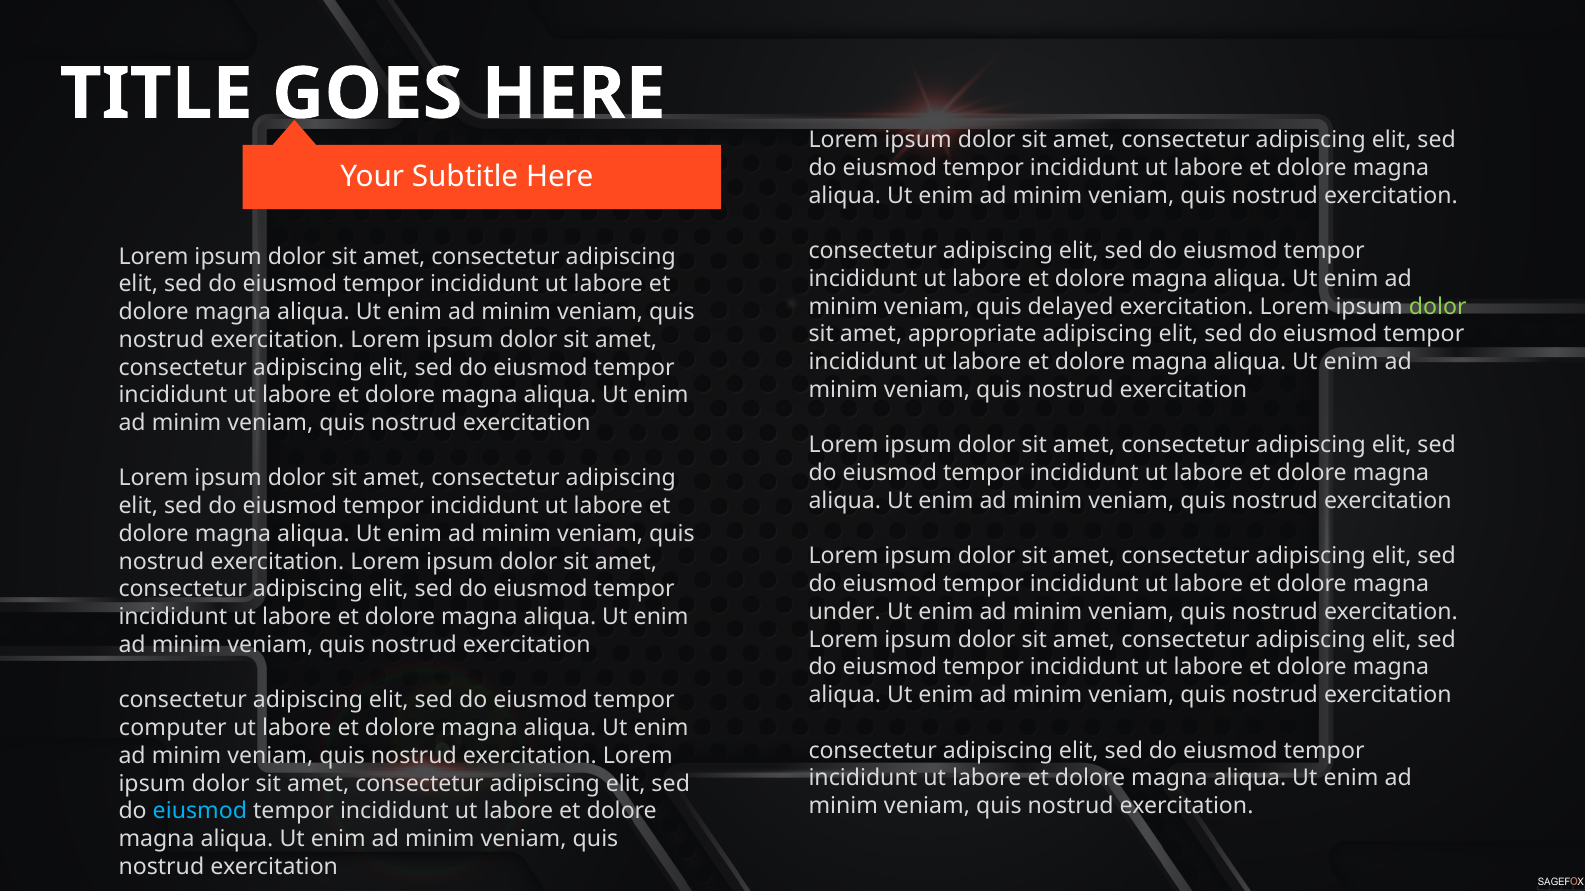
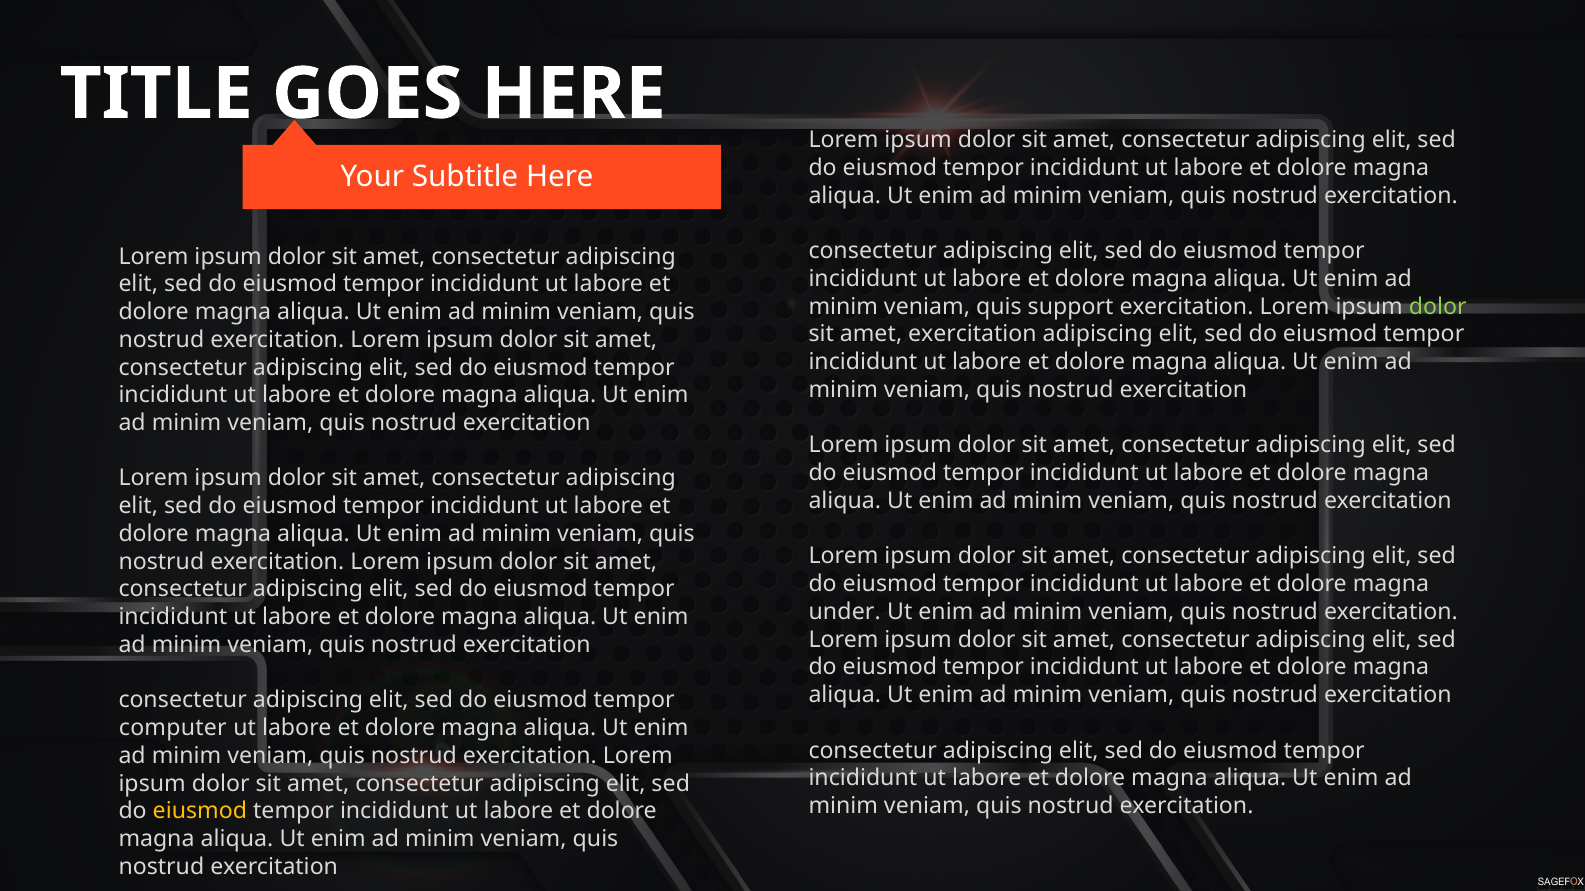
delayed: delayed -> support
amet appropriate: appropriate -> exercitation
eiusmod at (200, 812) colour: light blue -> yellow
